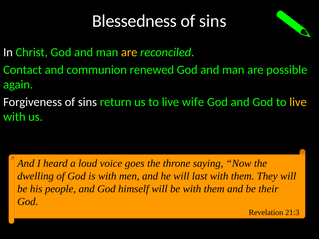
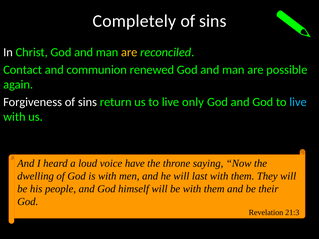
Blessedness: Blessedness -> Completely
wife: wife -> only
live at (298, 102) colour: yellow -> light blue
goes: goes -> have
